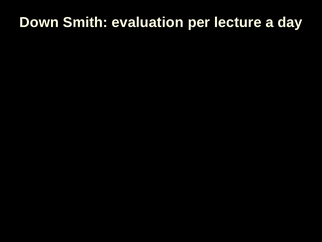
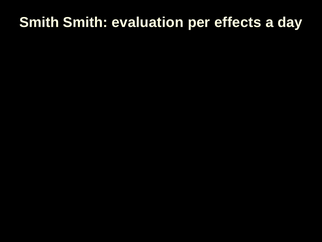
Down at (39, 22): Down -> Smith
lecture: lecture -> effects
